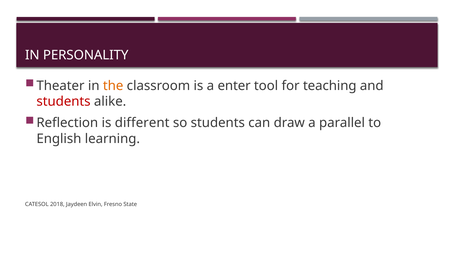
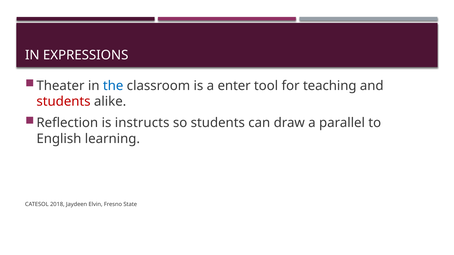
PERSONALITY: PERSONALITY -> EXPRESSIONS
the colour: orange -> blue
different: different -> instructs
